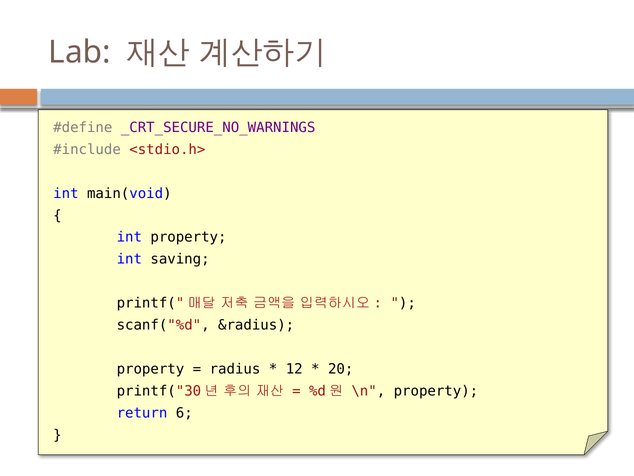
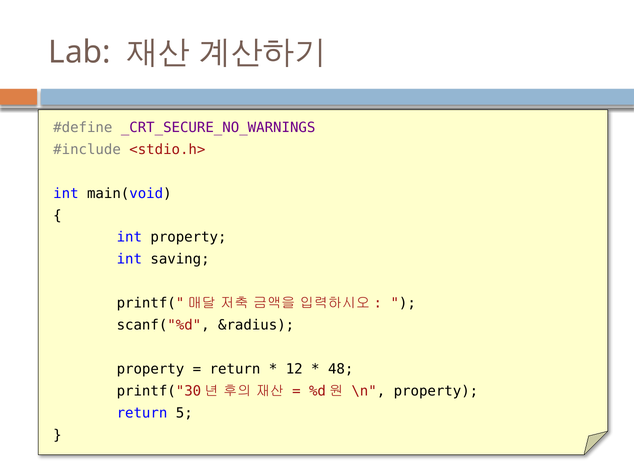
radius at (235, 369): radius -> return
20: 20 -> 48
6: 6 -> 5
